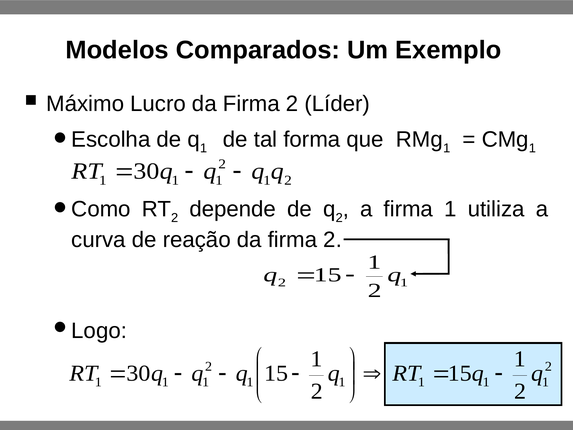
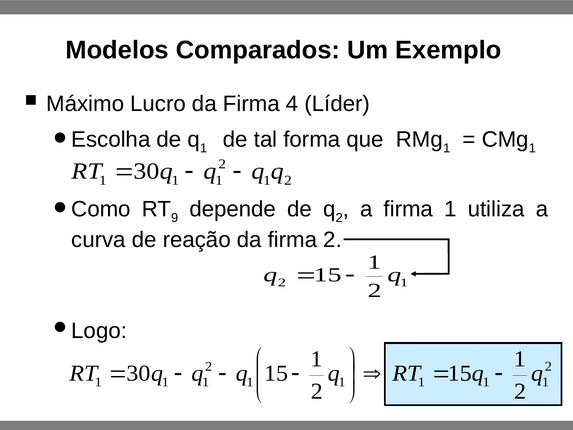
Lucro da Firma 2: 2 -> 4
2 at (175, 218): 2 -> 9
